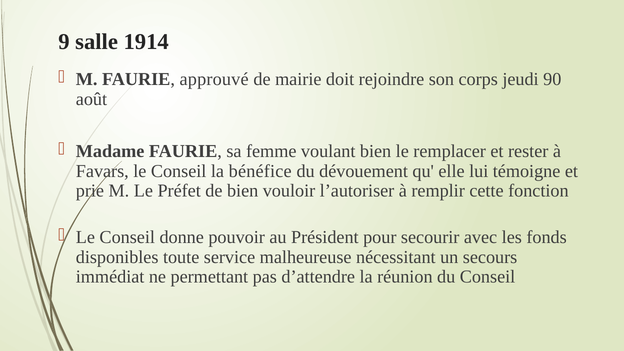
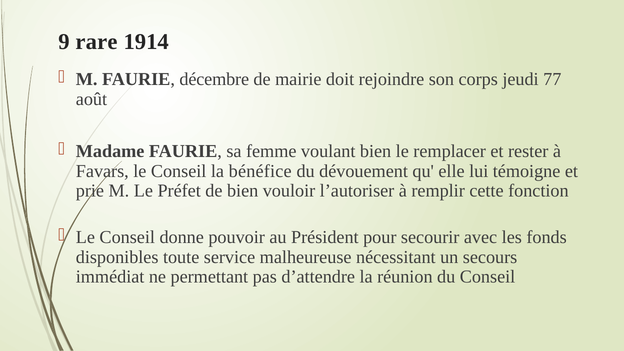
salle: salle -> rare
approuvé: approuvé -> décembre
90: 90 -> 77
